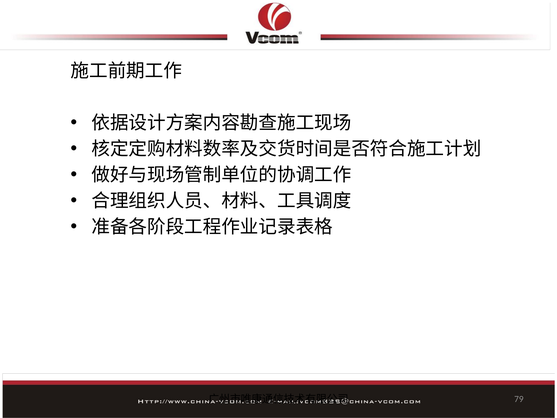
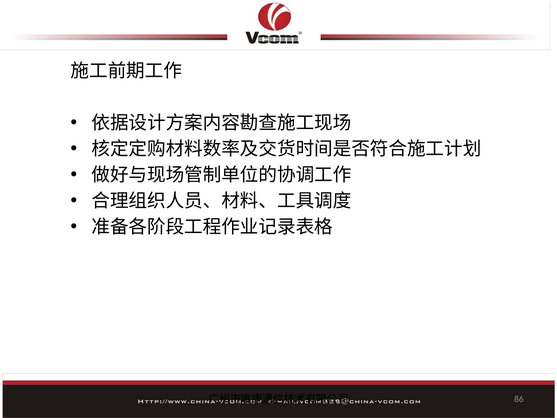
79: 79 -> 86
